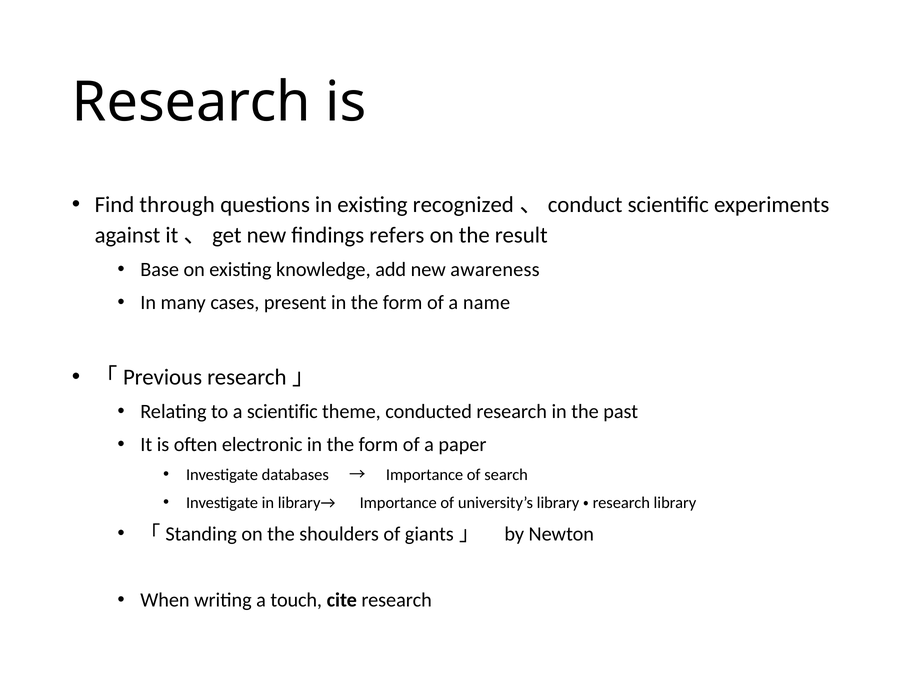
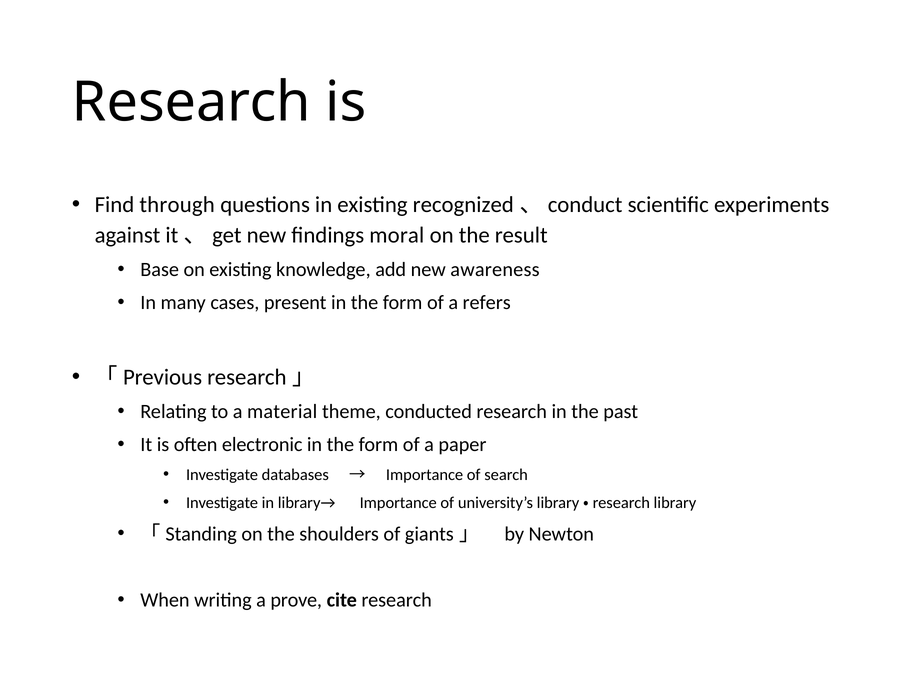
refers: refers -> moral
name: name -> refers
a scientific: scientific -> material
touch: touch -> prove
